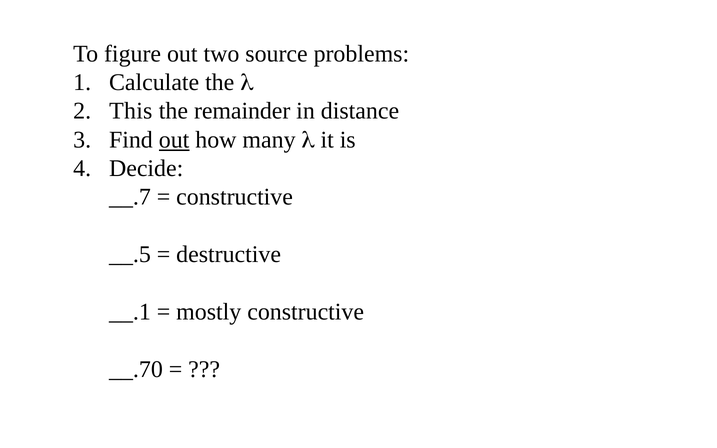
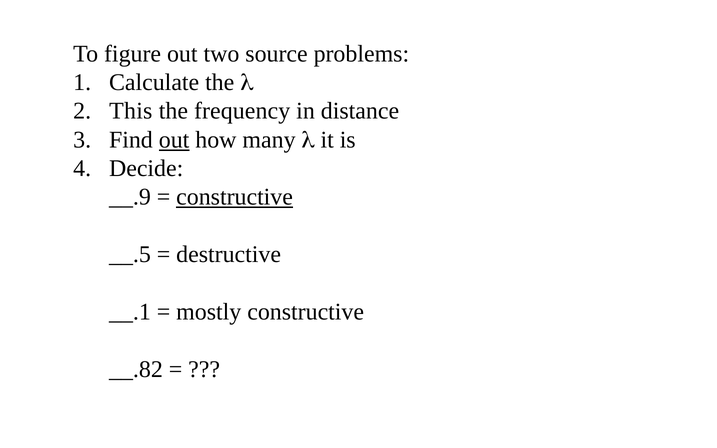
remainder: remainder -> frequency
__.7: __.7 -> __.9
constructive at (235, 197) underline: none -> present
__.70: __.70 -> __.82
